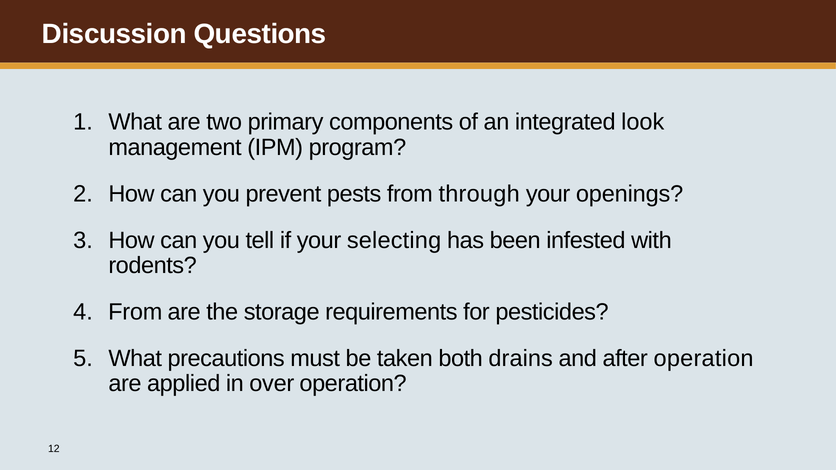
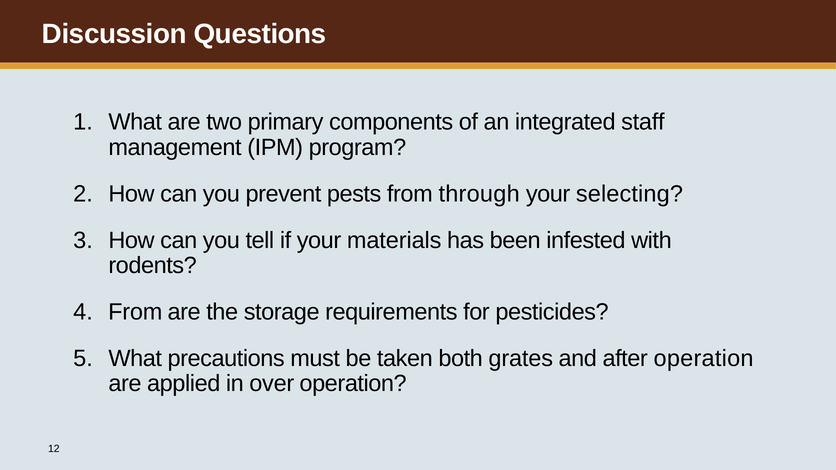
look: look -> staff
openings: openings -> selecting
selecting: selecting -> materials
drains: drains -> grates
